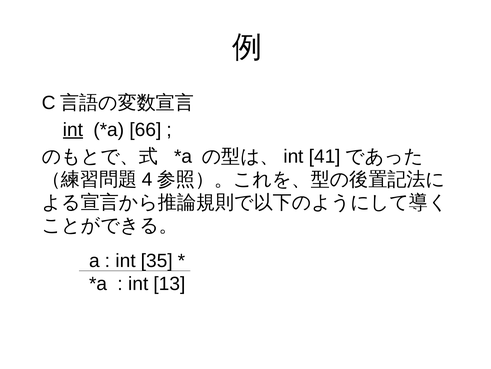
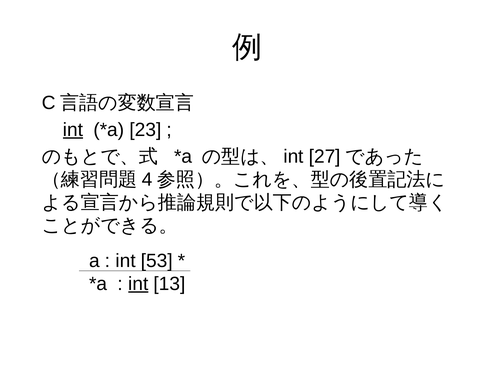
66: 66 -> 23
41: 41 -> 27
35: 35 -> 53
int at (138, 283) underline: none -> present
